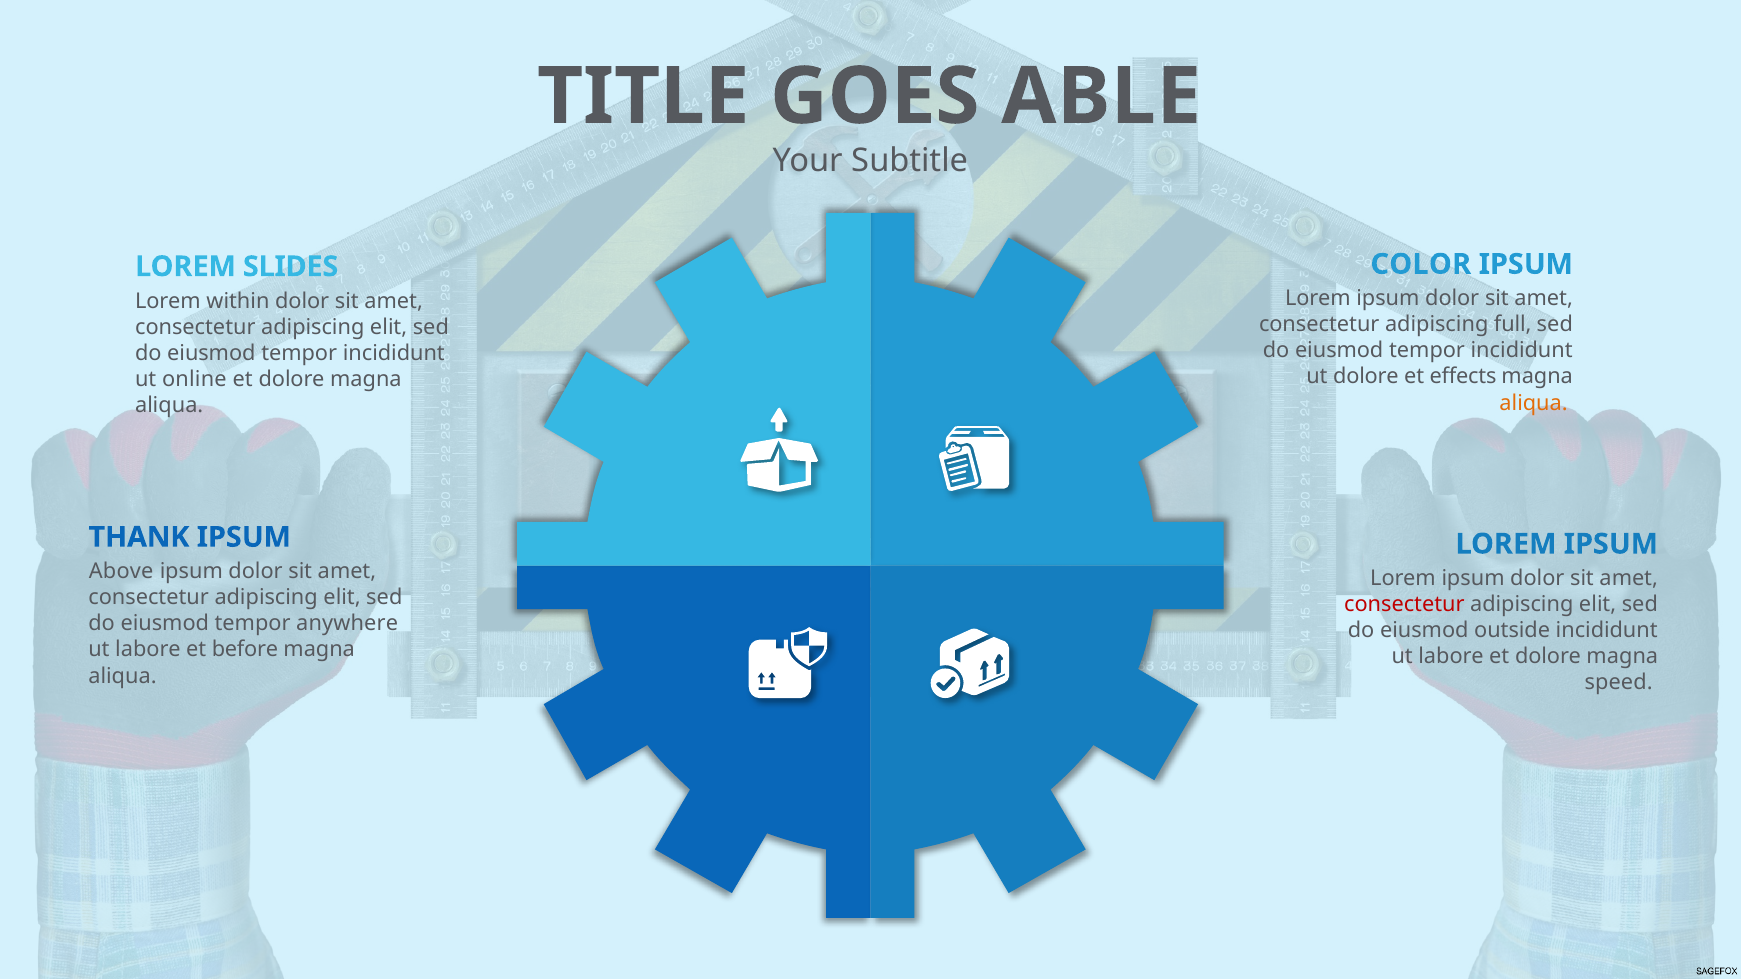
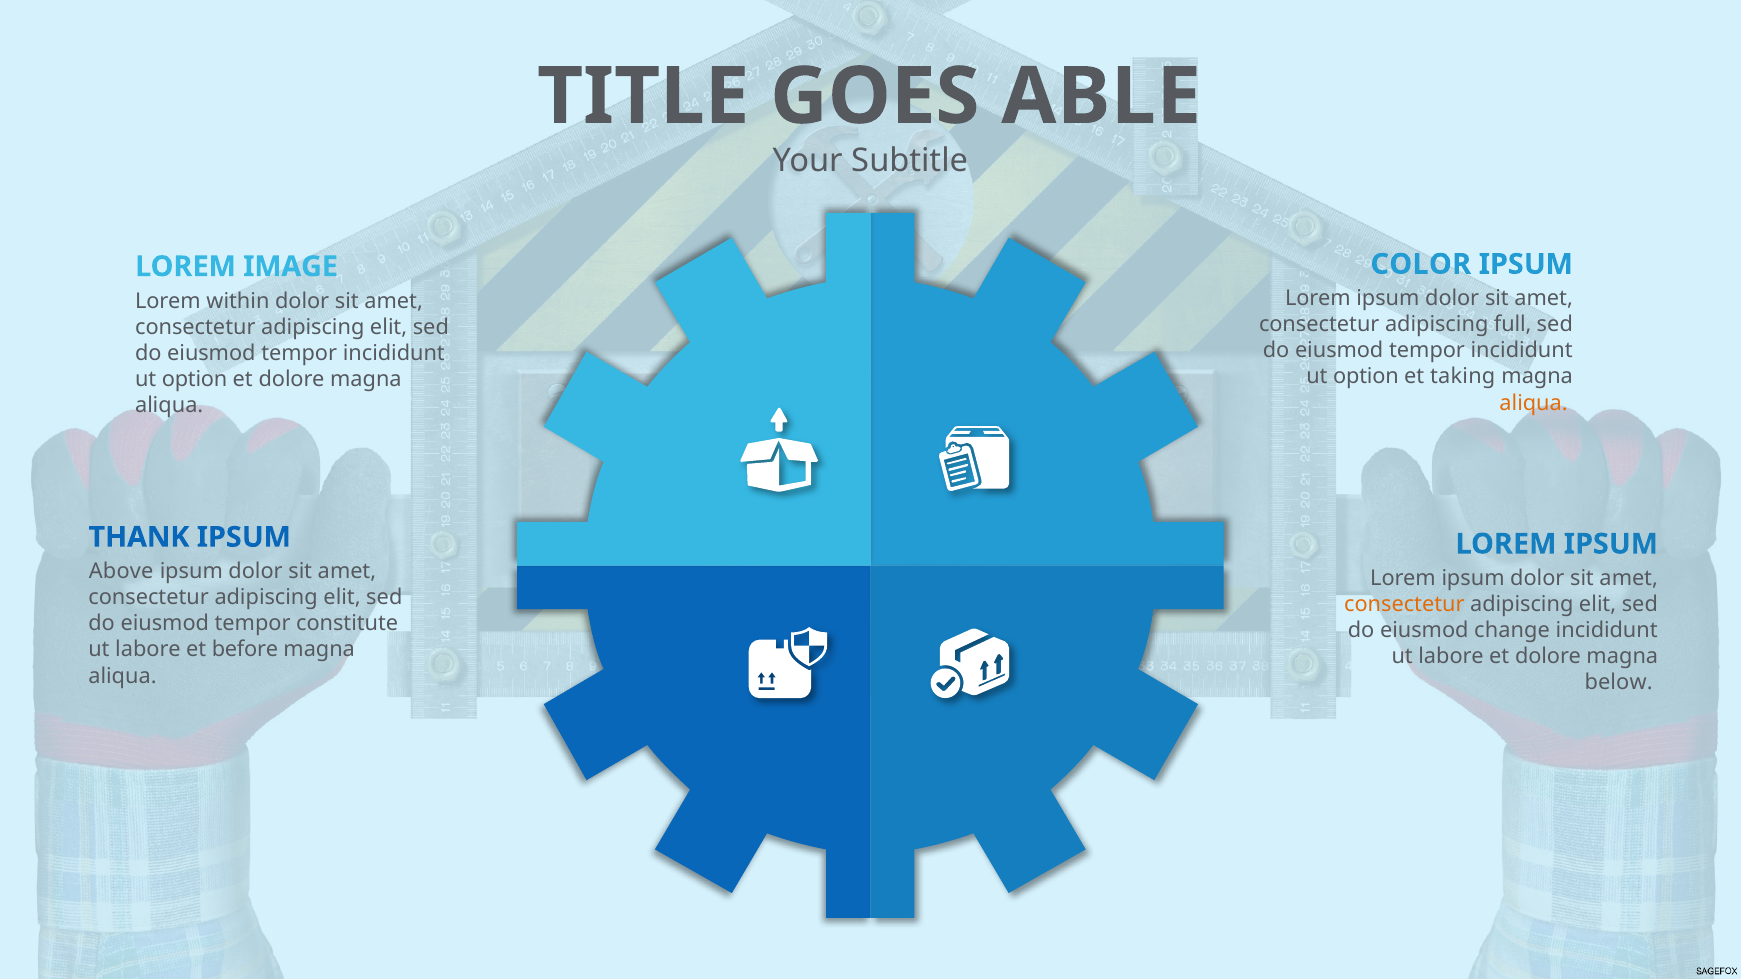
SLIDES: SLIDES -> IMAGE
dolore at (1366, 377): dolore -> option
effects: effects -> taking
online at (194, 379): online -> option
consectetur at (1404, 605) colour: red -> orange
anywhere: anywhere -> constitute
outside: outside -> change
speed: speed -> below
